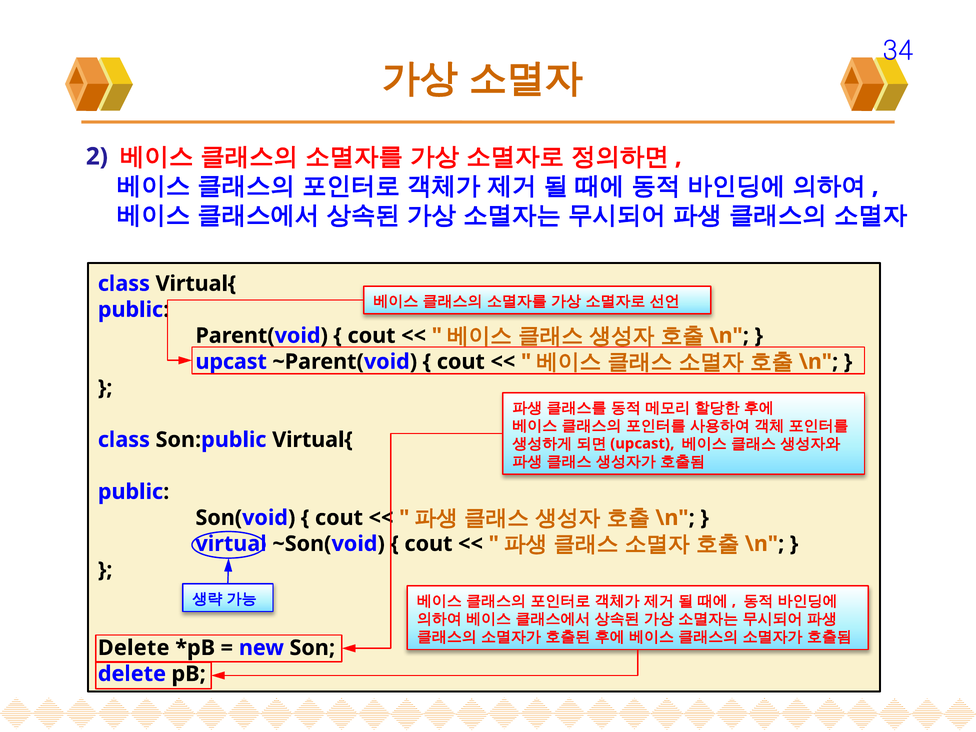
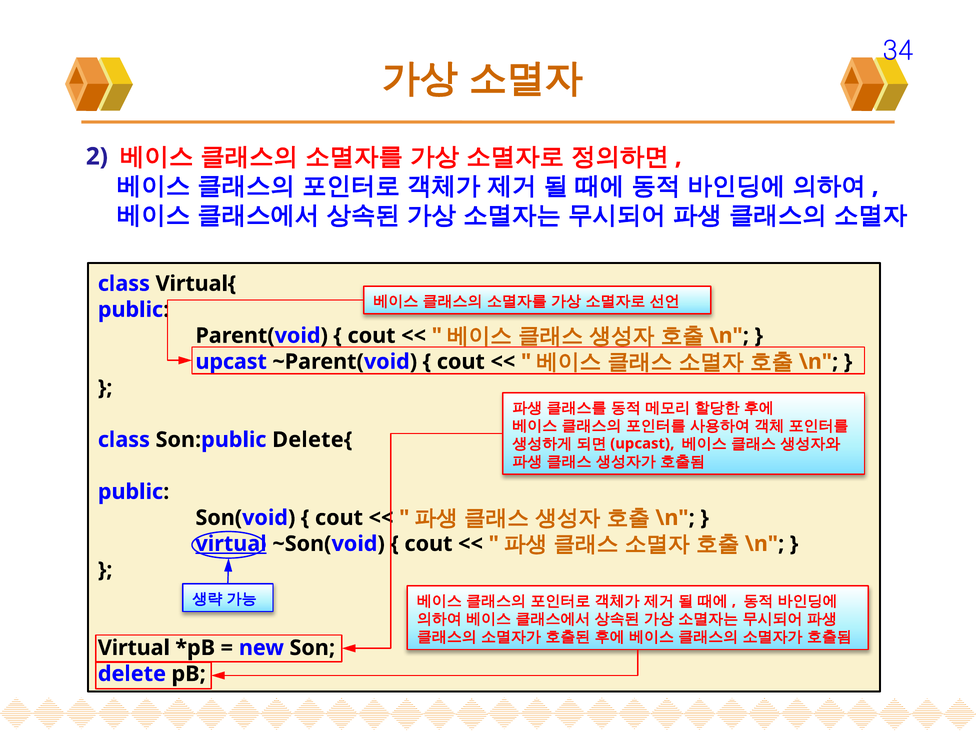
Son:public Virtual{: Virtual{ -> Delete{
virtual at (231, 544) underline: none -> present
Delete at (134, 648): Delete -> Virtual
